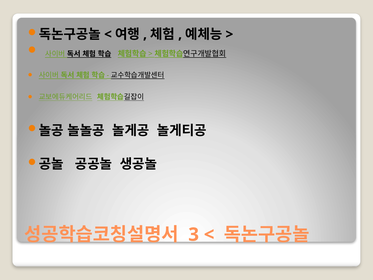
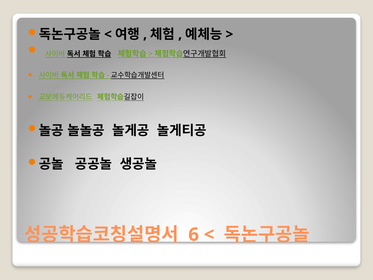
3: 3 -> 6
